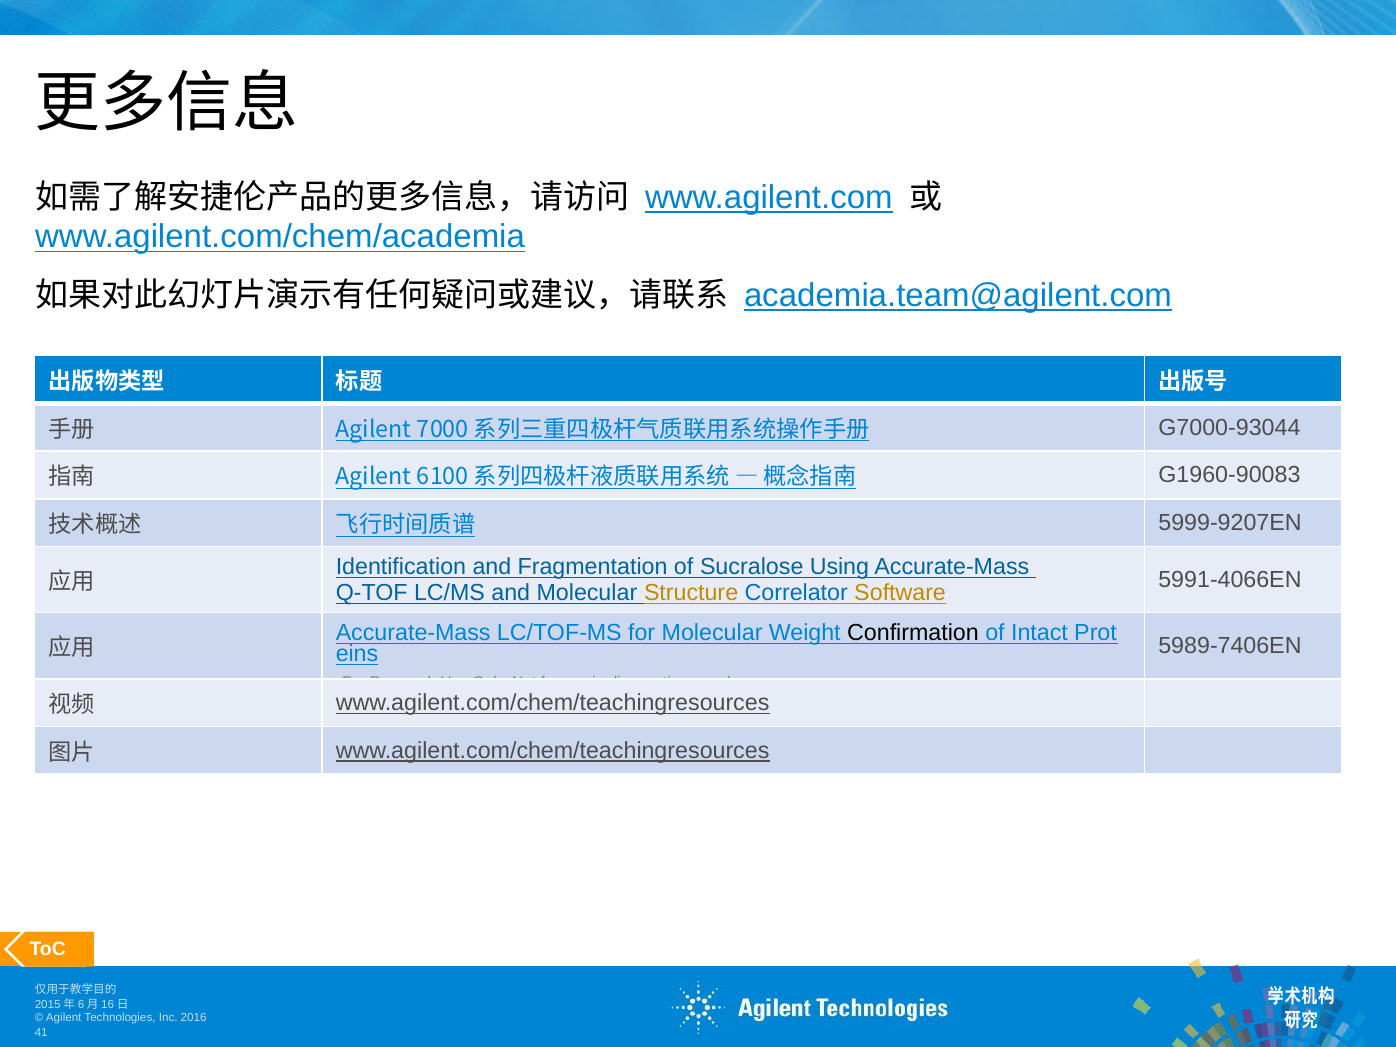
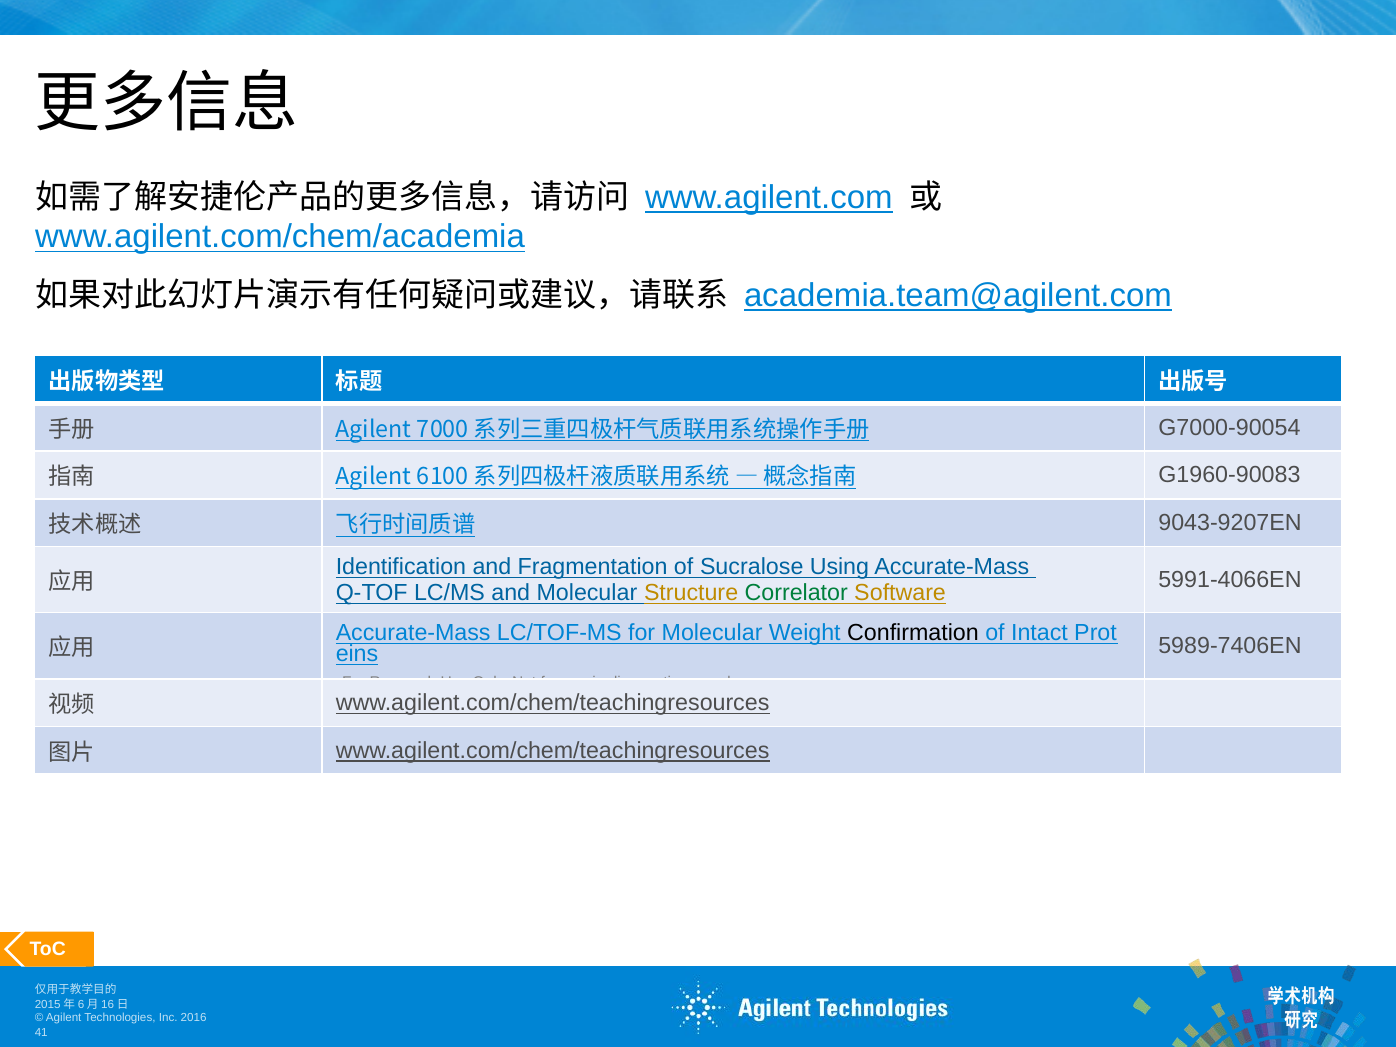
G7000-93044: G7000-93044 -> G7000-90054
5999-9207EN: 5999-9207EN -> 9043-9207EN
Correlator colour: blue -> green
